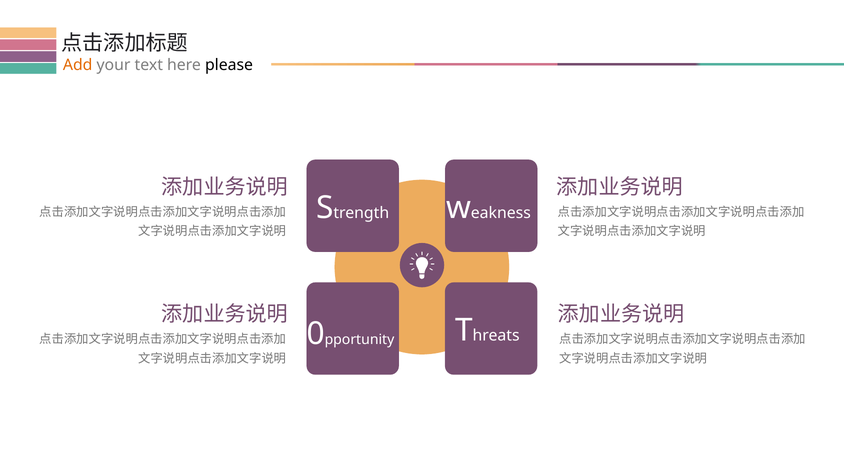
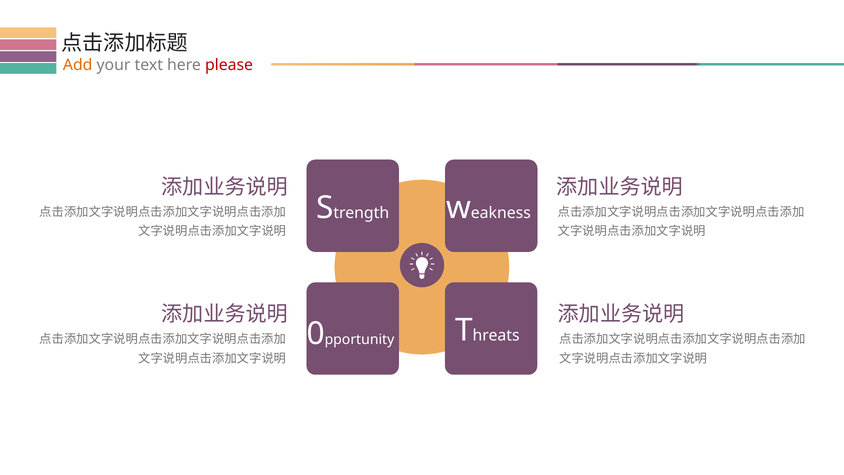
please colour: black -> red
